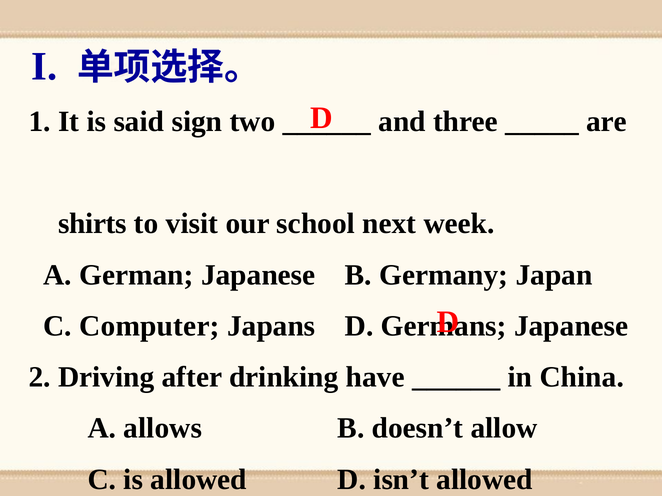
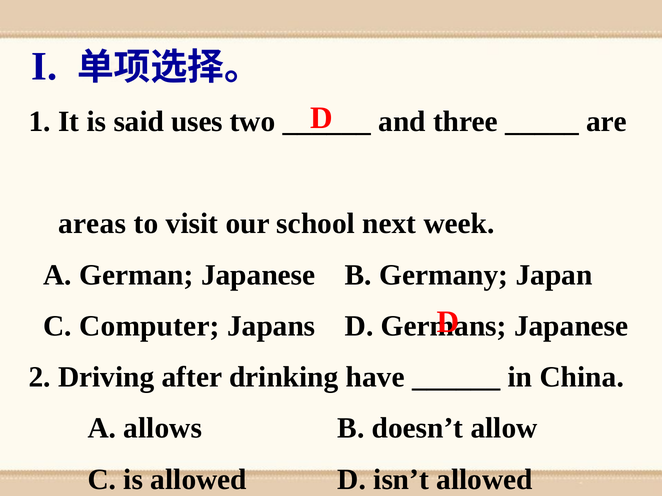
sign: sign -> uses
shirts: shirts -> areas
